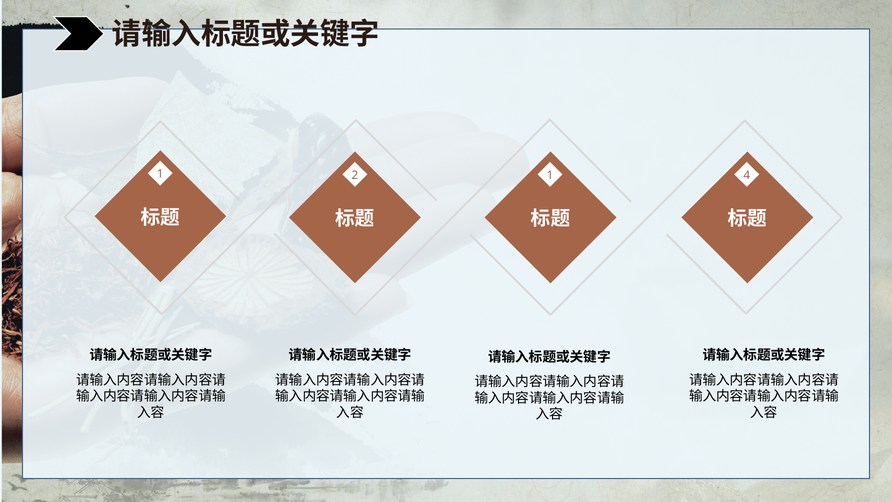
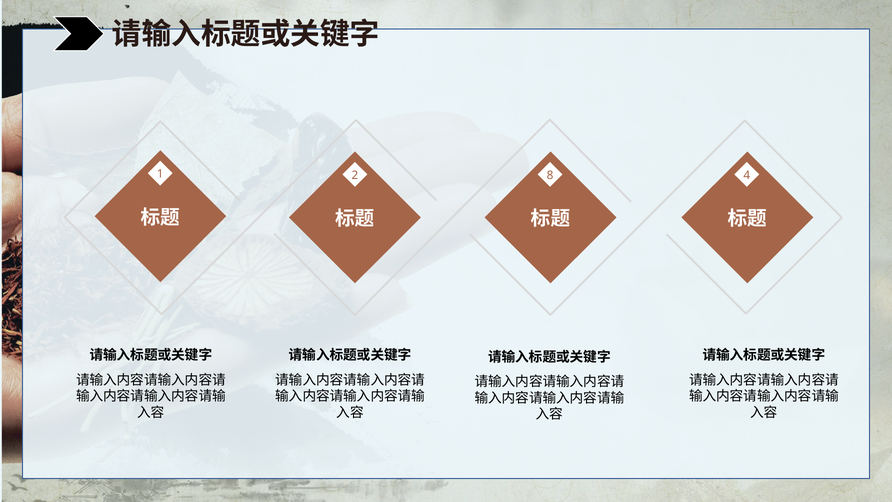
2 1: 1 -> 8
